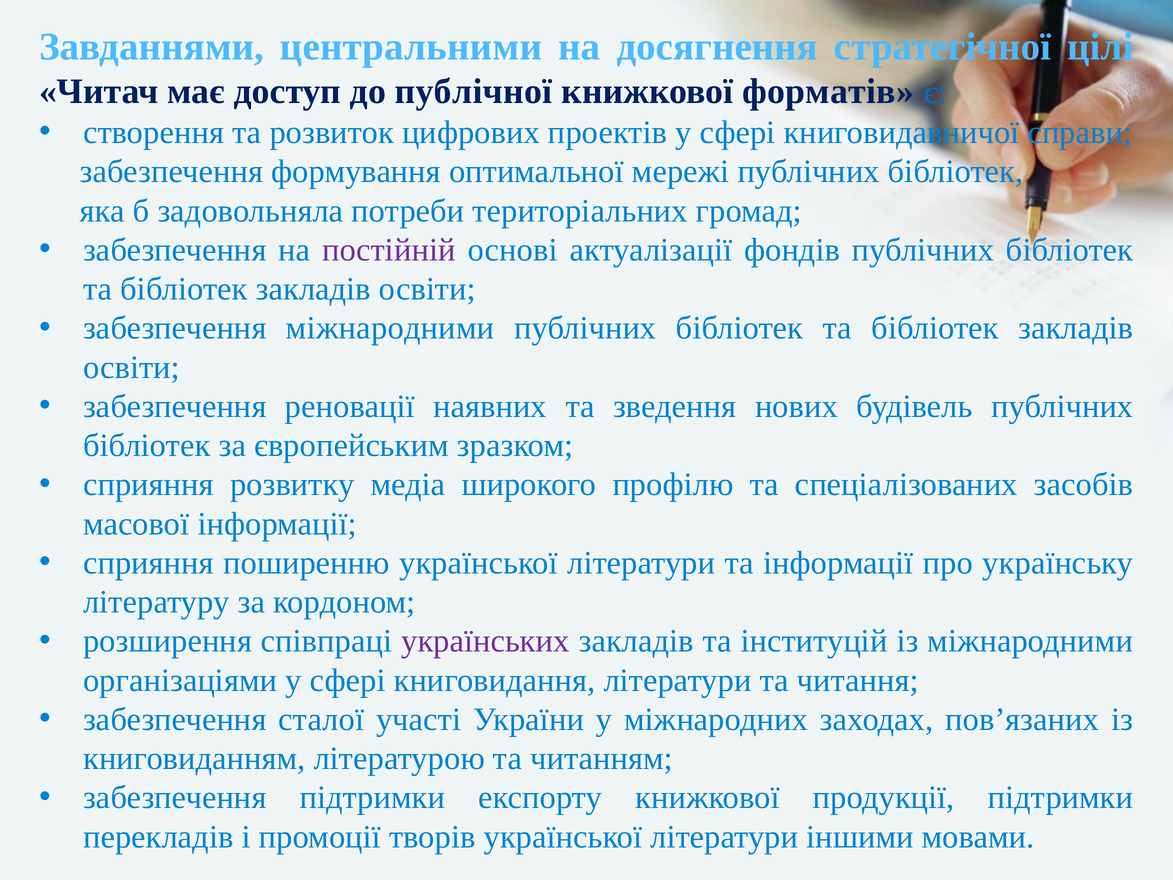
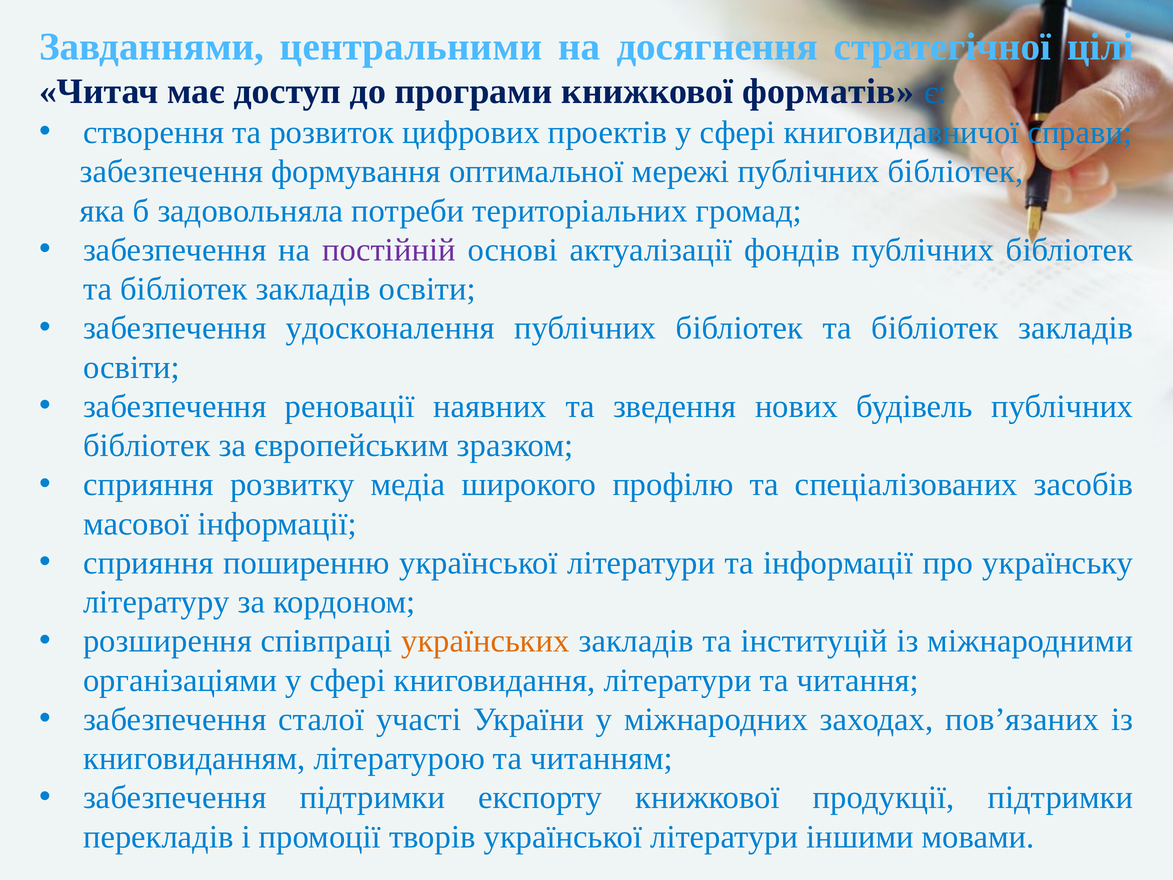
публічної: публічної -> програми
забезпечення міжнародними: міжнародними -> удосконалення
українських colour: purple -> orange
